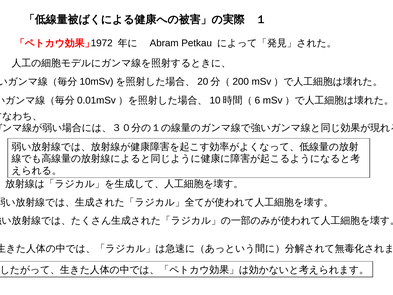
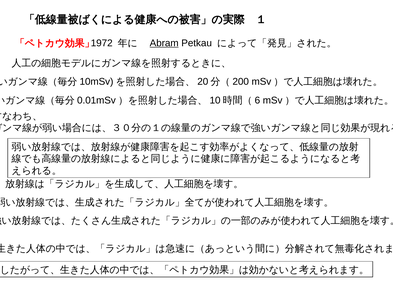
Abram underline: none -> present
